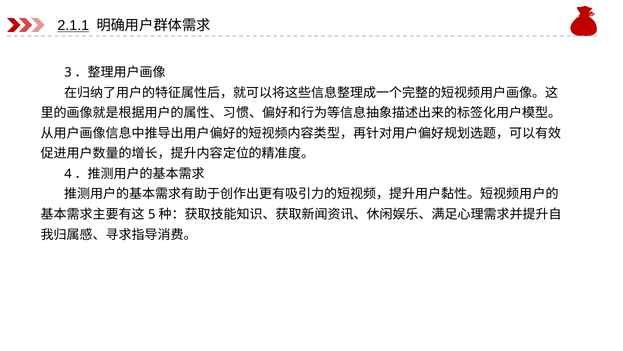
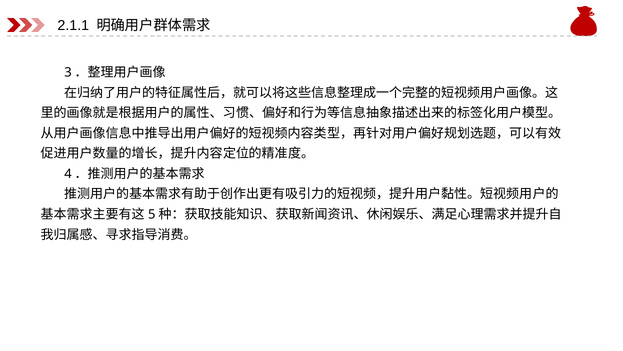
2.1.1 underline: present -> none
